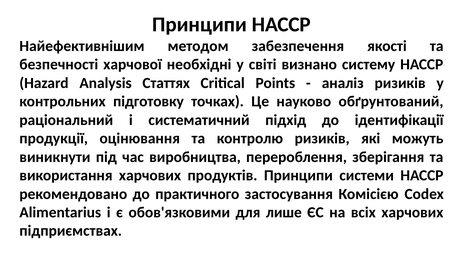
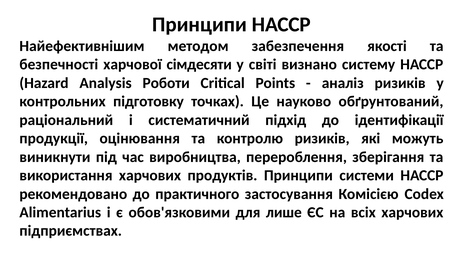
необхідні: необхідні -> сімдесяти
Статтях: Статтях -> Роботи
